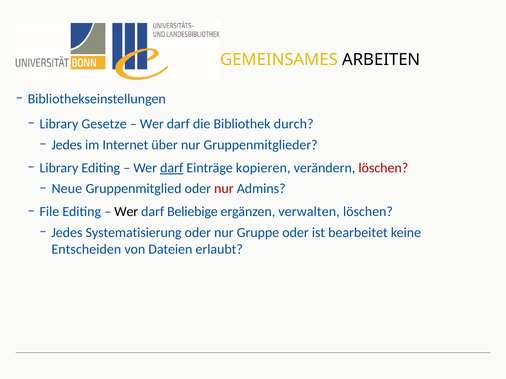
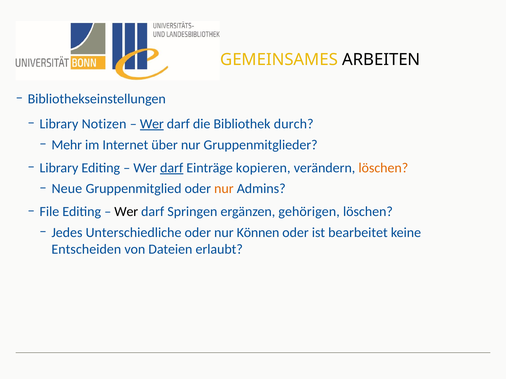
Gesetze: Gesetze -> Notizen
Wer at (152, 124) underline: none -> present
Jedes at (67, 145): Jedes -> Mehr
löschen at (383, 168) colour: red -> orange
nur at (224, 189) colour: red -> orange
Beliebige: Beliebige -> Springen
verwalten: verwalten -> gehörigen
Systematisierung: Systematisierung -> Unterschiedliche
Gruppe: Gruppe -> Können
